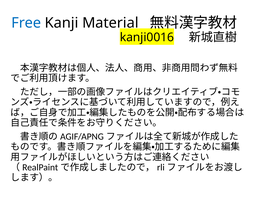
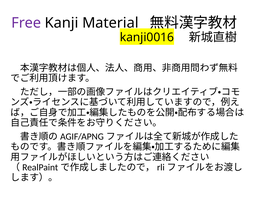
Free colour: blue -> purple
